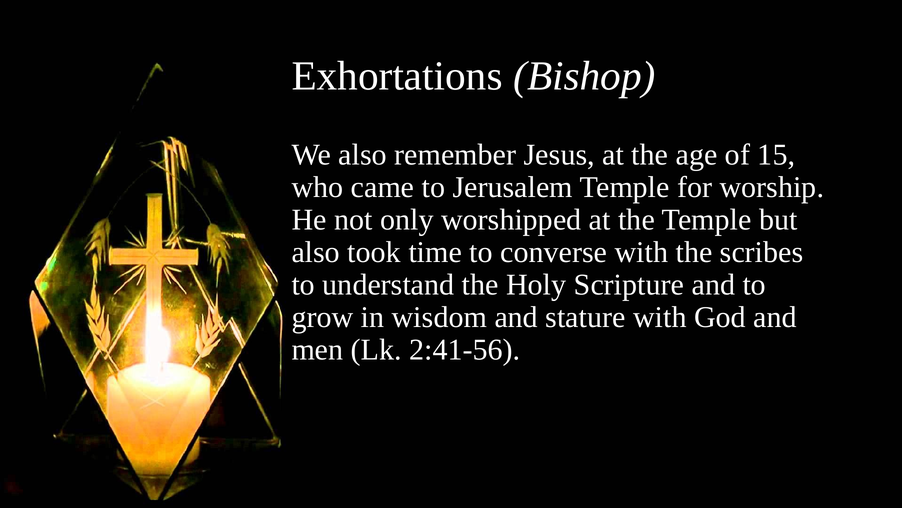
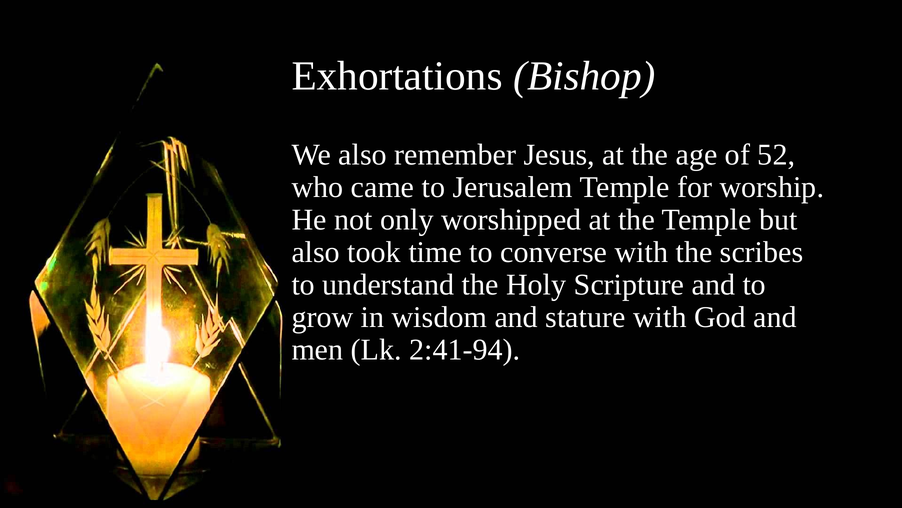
15: 15 -> 52
2:41-56: 2:41-56 -> 2:41-94
